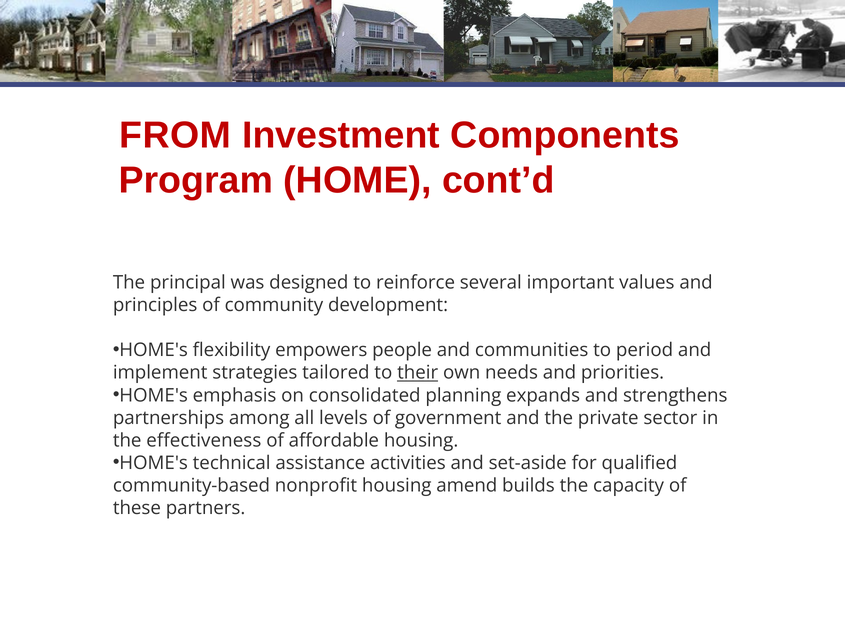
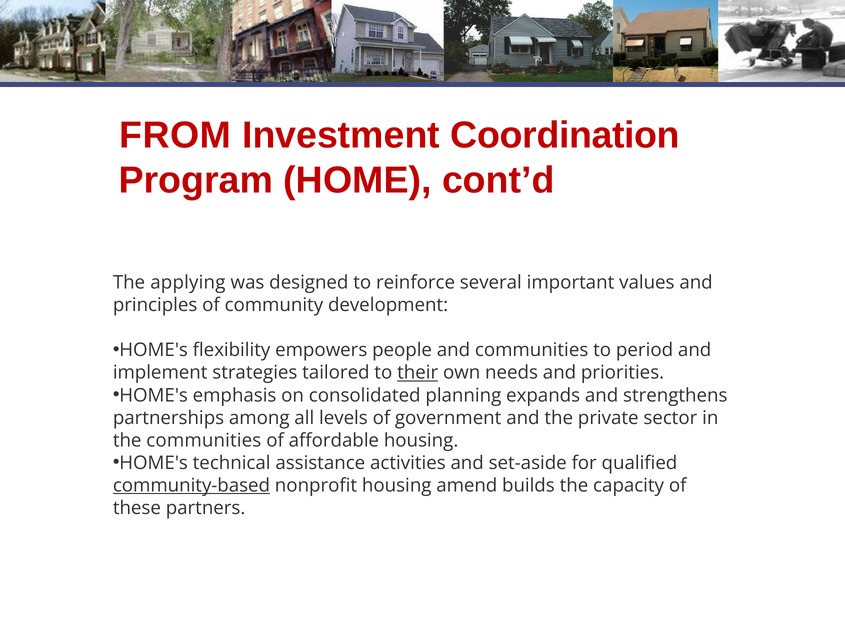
Components: Components -> Coordination
principal: principal -> applying
the effectiveness: effectiveness -> communities
community-based underline: none -> present
